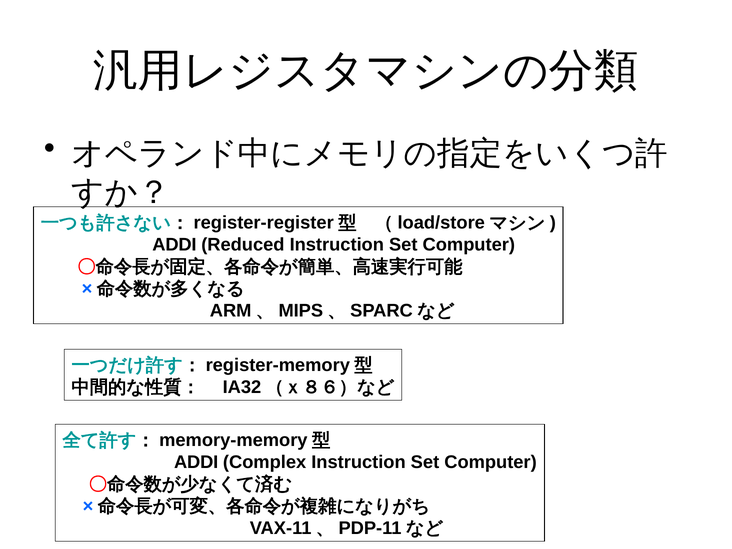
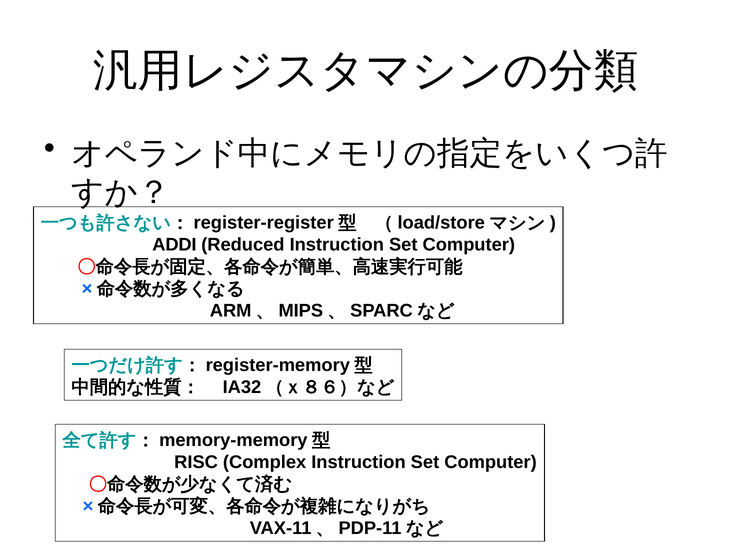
ADDI at (196, 462): ADDI -> RISC
